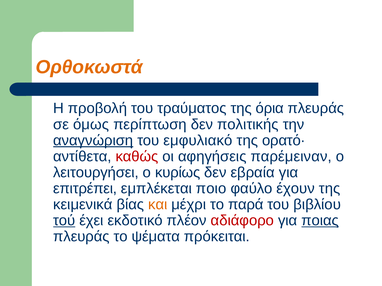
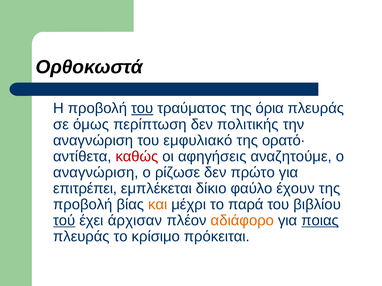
Ορθοκωστά colour: orange -> black
του at (142, 109) underline: none -> present
αναγνώριση at (93, 141) underline: present -> none
παρέμειναν: παρέμειναν -> αναζητούμε
λειτουργήσει at (96, 173): λειτουργήσει -> αναγνώριση
κυρίως: κυρίως -> ρίζωσε
εβραία: εβραία -> πρώτο
ποιο: ποιο -> δίκιο
κειμενικά at (83, 205): κειμενικά -> προβολή
εκδοτικό: εκδοτικό -> άρχισαν
αδιάφορο colour: red -> orange
ψέματα: ψέματα -> κρίσιμο
